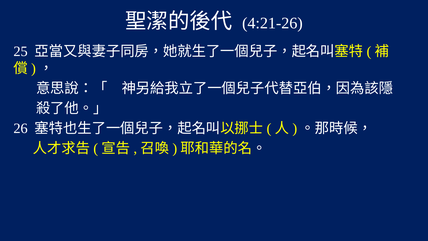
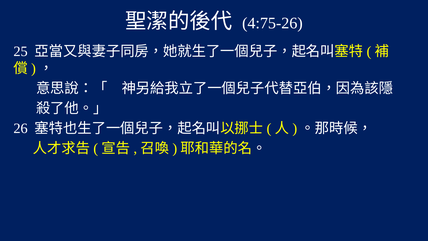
4:21-26: 4:21-26 -> 4:75-26
